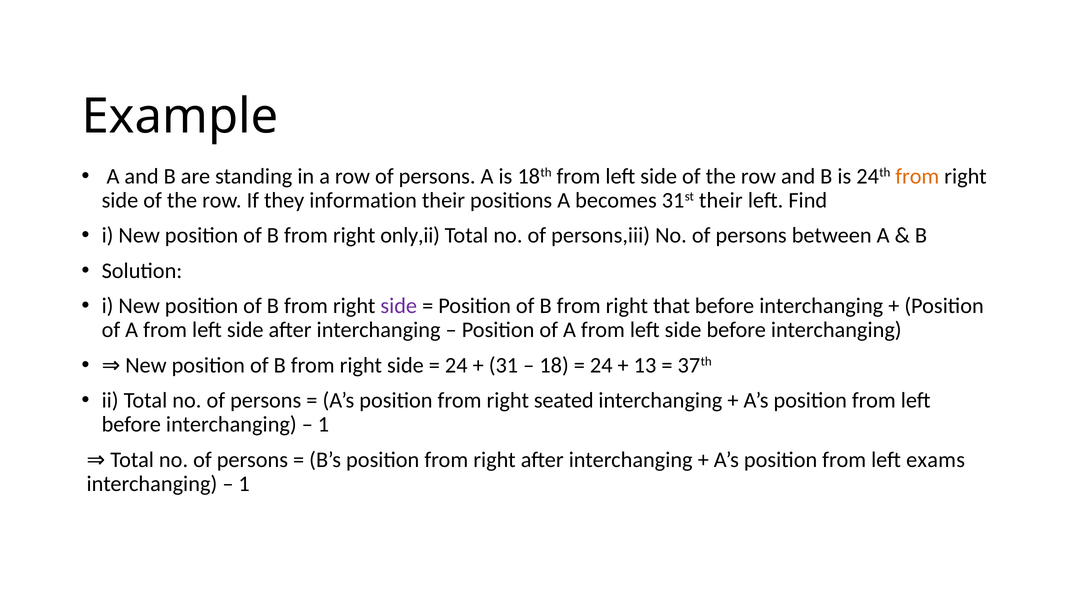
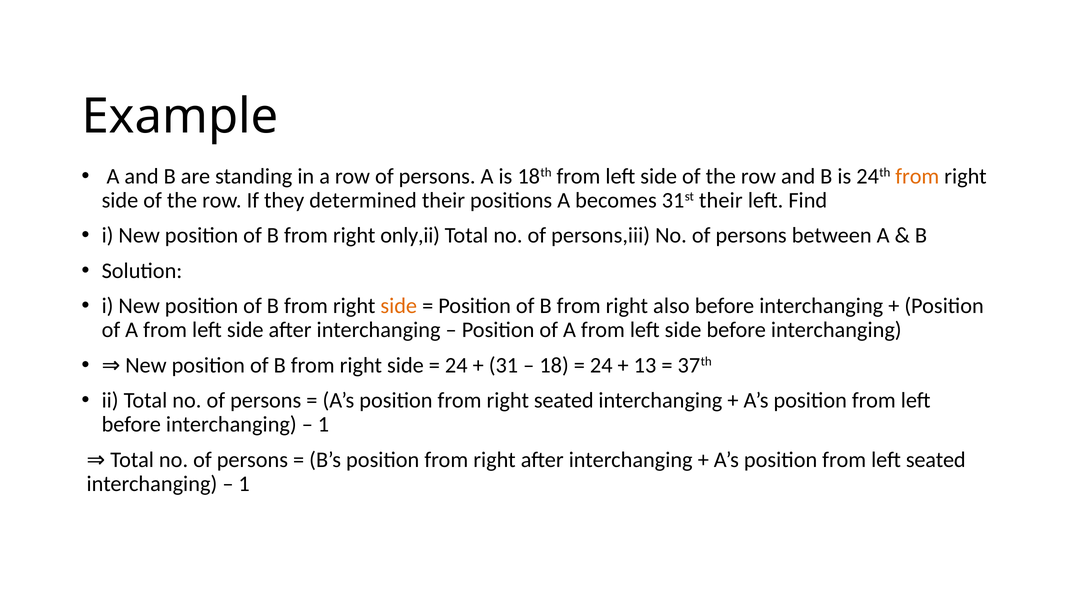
information: information -> determined
side at (399, 306) colour: purple -> orange
that: that -> also
left exams: exams -> seated
